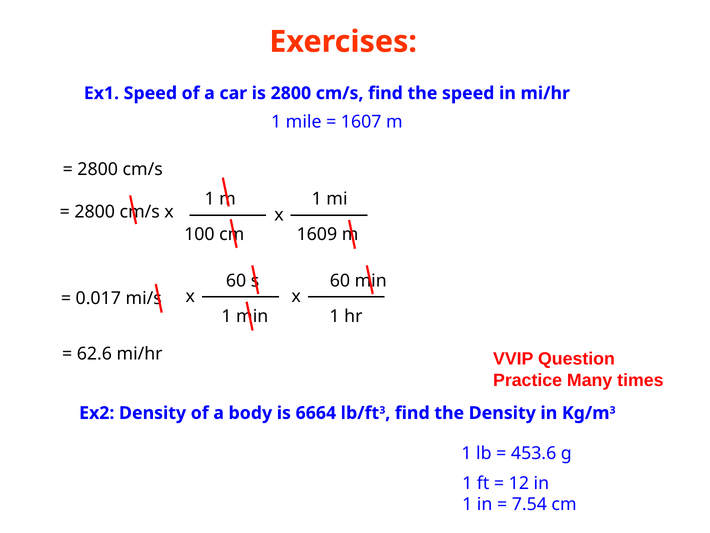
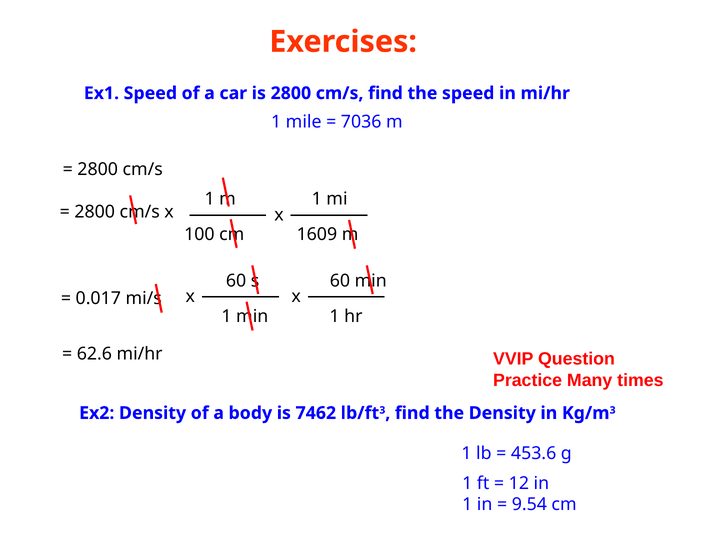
1607: 1607 -> 7036
6664: 6664 -> 7462
7.54: 7.54 -> 9.54
